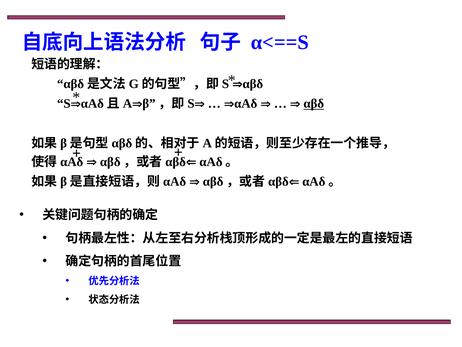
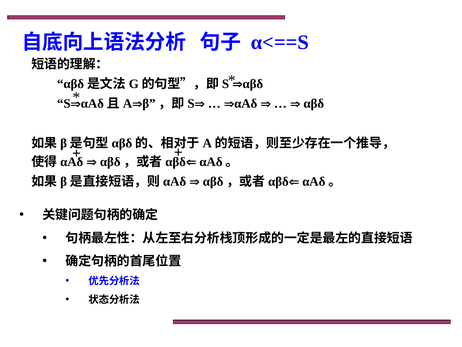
αβδ underline: present -> none
